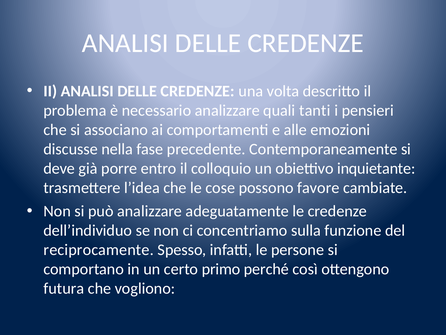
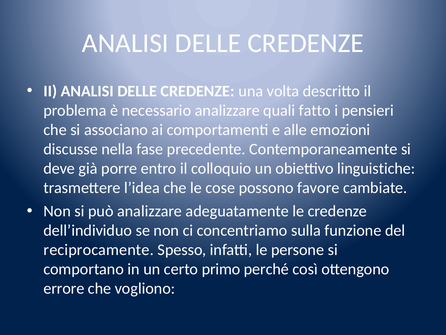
tanti: tanti -> fatto
inquietante: inquietante -> linguistiche
futura: futura -> errore
